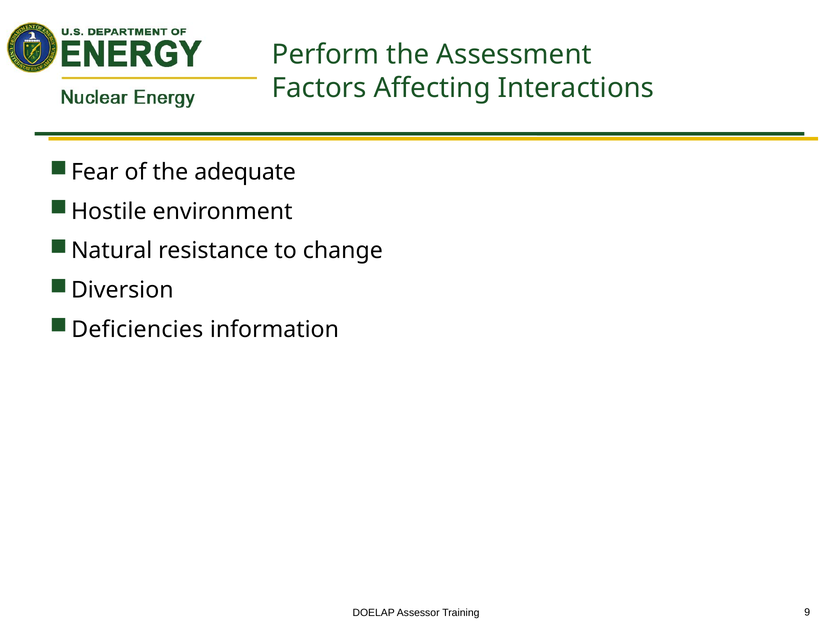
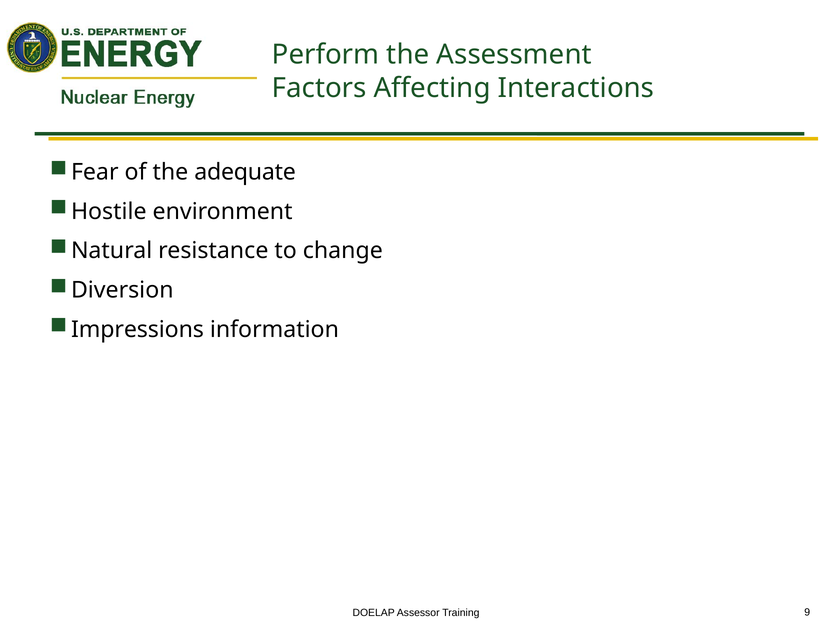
Deficiencies: Deficiencies -> Impressions
